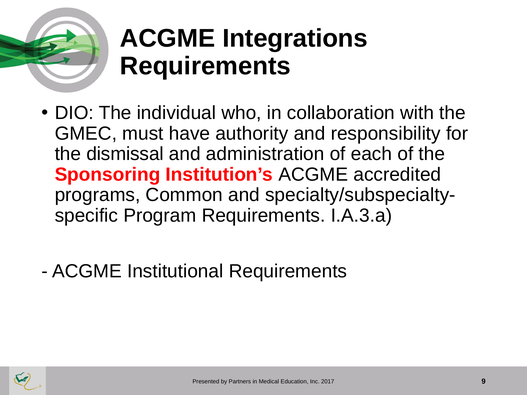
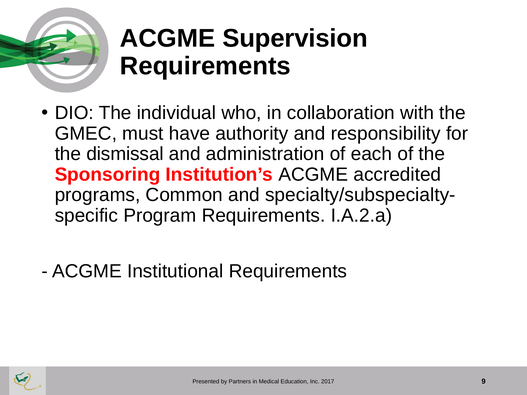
Integrations: Integrations -> Supervision
I.A.3.a: I.A.3.a -> I.A.2.a
